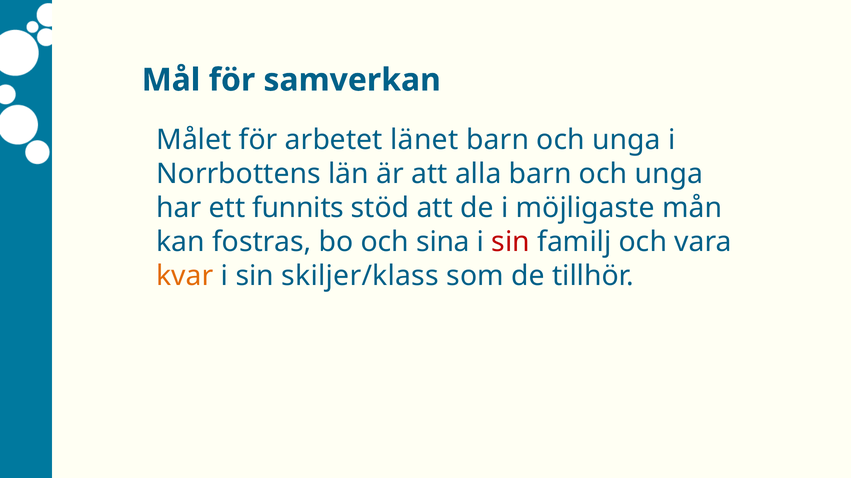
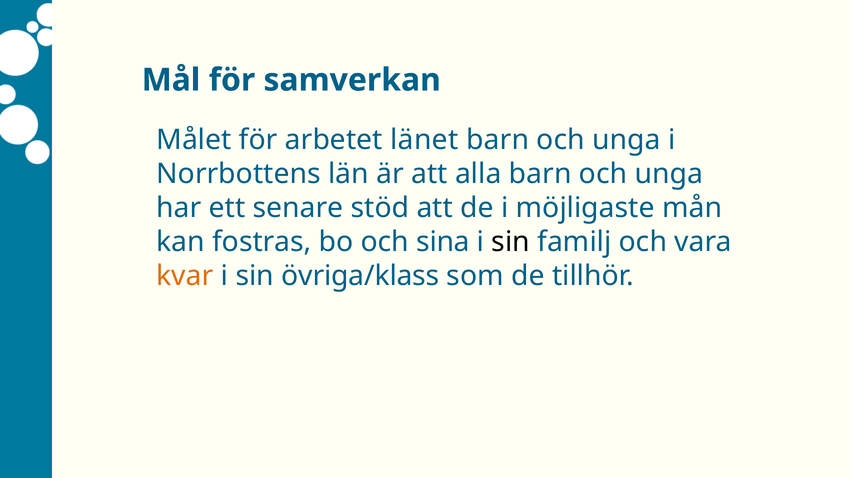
funnits: funnits -> senare
sin at (511, 242) colour: red -> black
skiljer/klass: skiljer/klass -> övriga/klass
